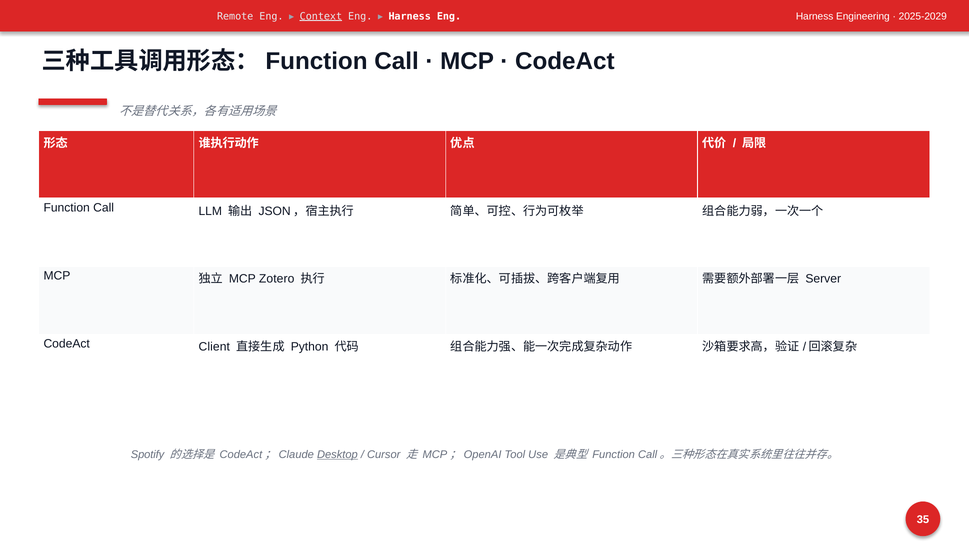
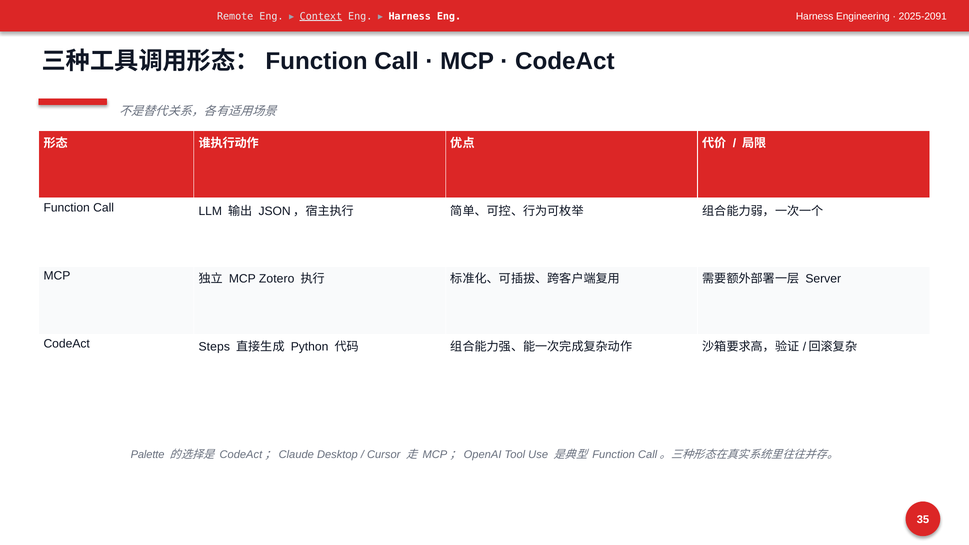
2025-2029: 2025-2029 -> 2025-2091
Client: Client -> Steps
Spotify: Spotify -> Palette
Desktop underline: present -> none
